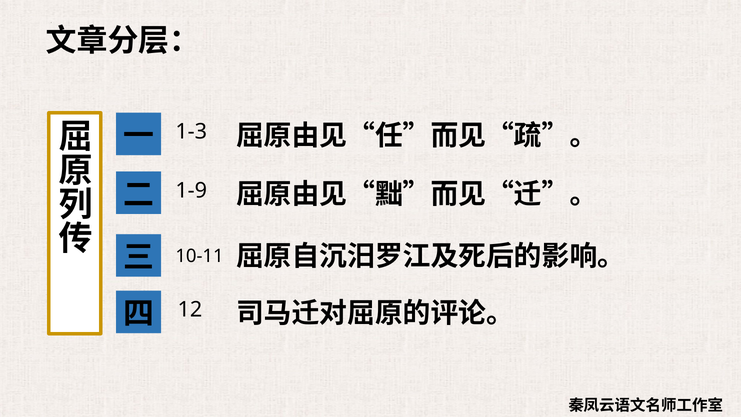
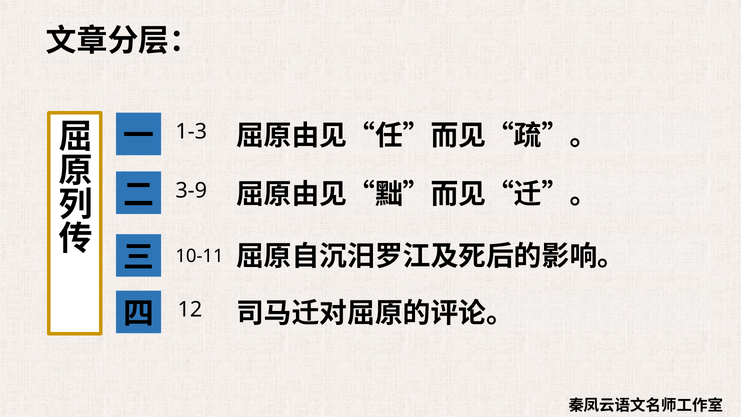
1-9: 1-9 -> 3-9
